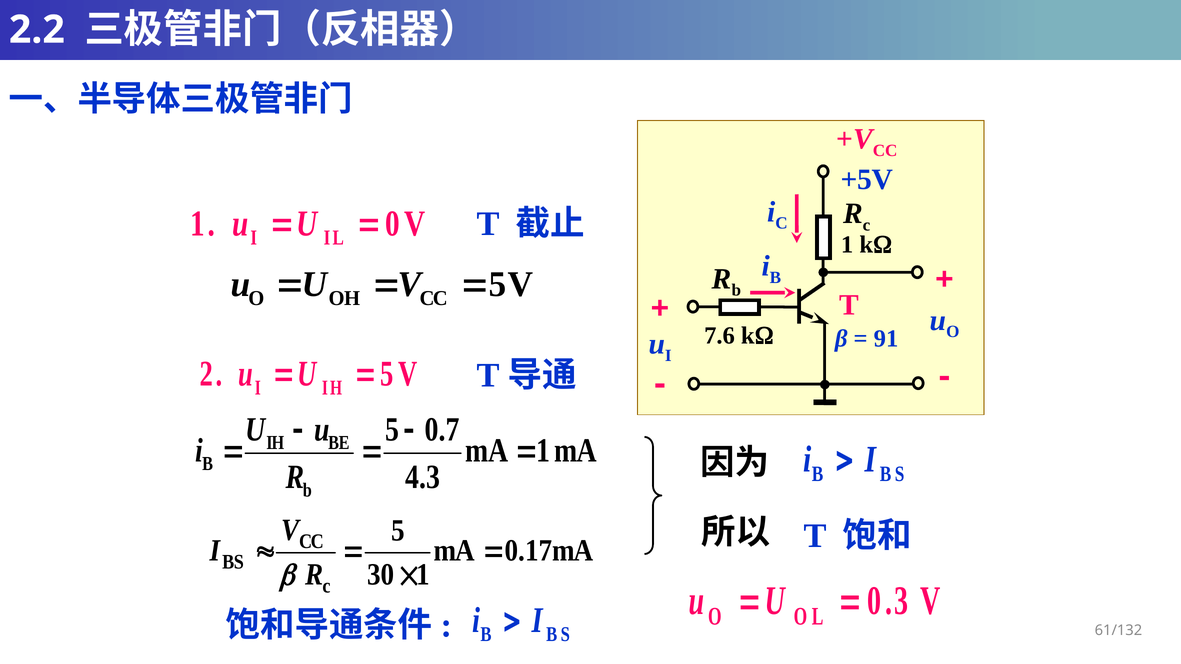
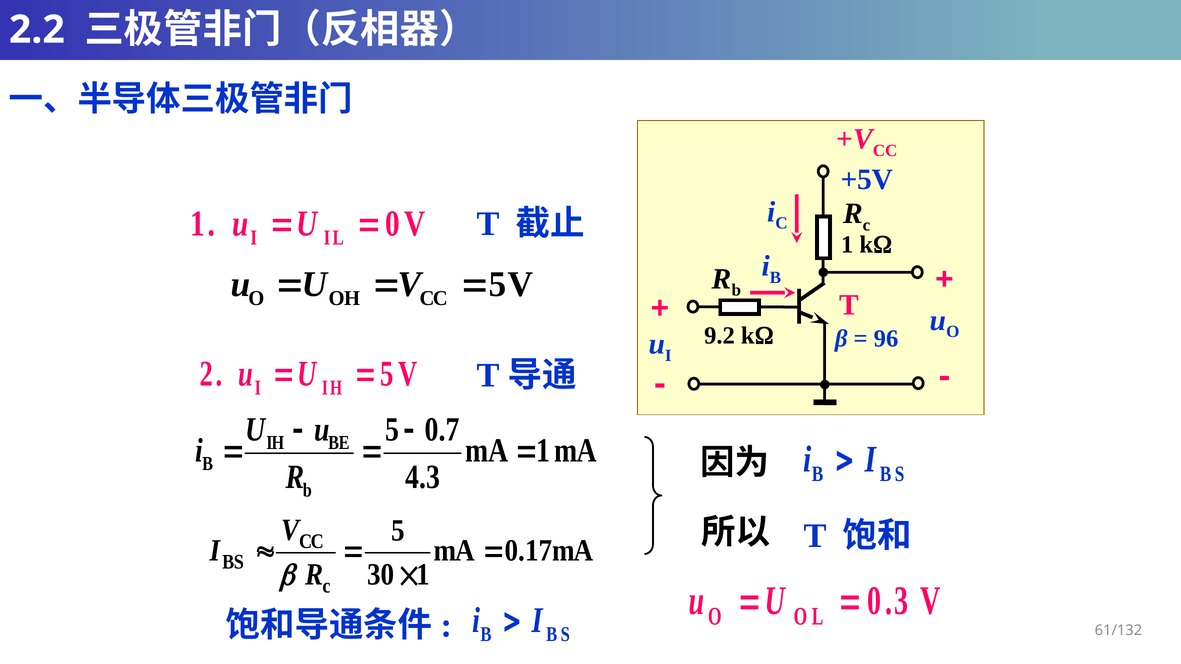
7.6: 7.6 -> 9.2
91: 91 -> 96
